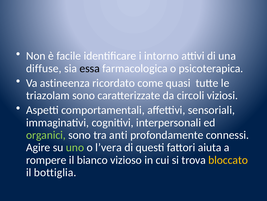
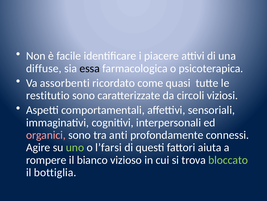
intorno: intorno -> piacere
astineenza: astineenza -> assorbenti
triazolam: triazolam -> restitutio
organici colour: light green -> pink
l’vera: l’vera -> l’farsi
bloccato colour: yellow -> light green
